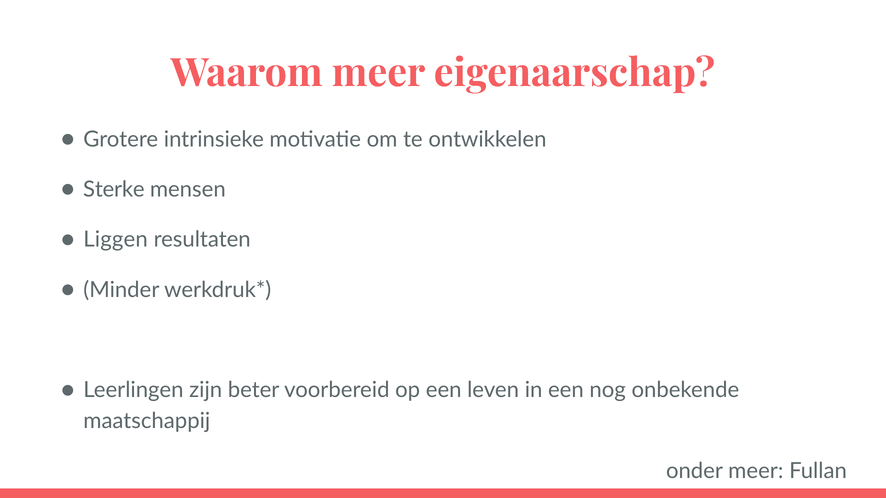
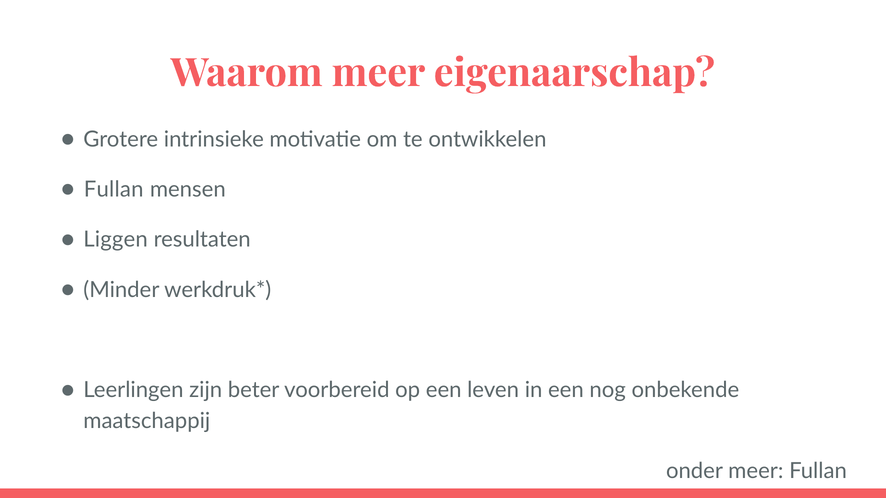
Sterke at (114, 190): Sterke -> Fullan
